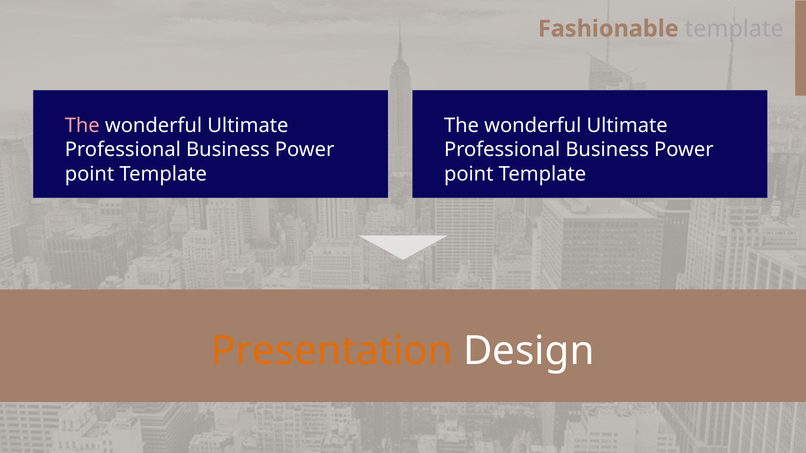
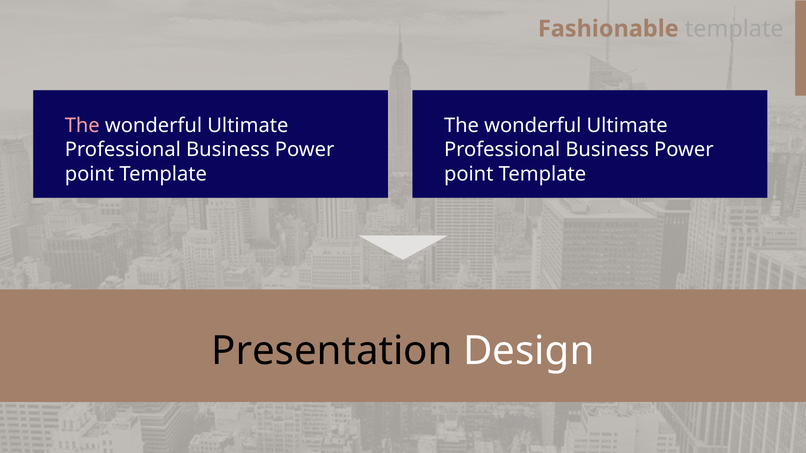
Presentation colour: orange -> black
